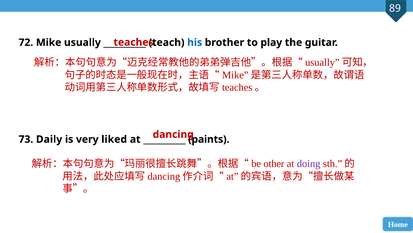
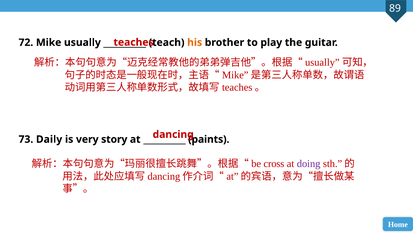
his colour: blue -> orange
liked: liked -> story
other: other -> cross
